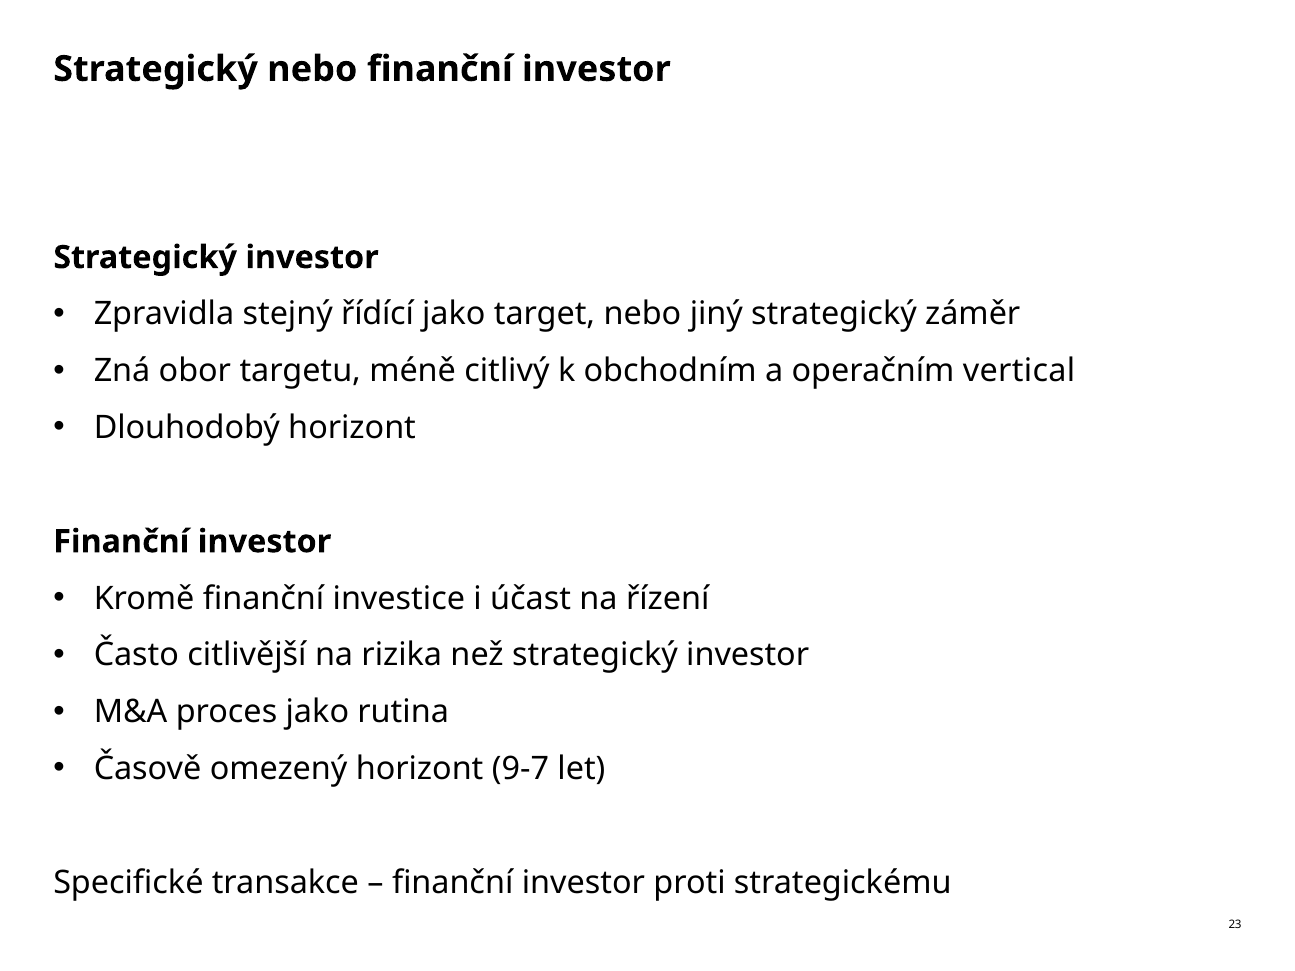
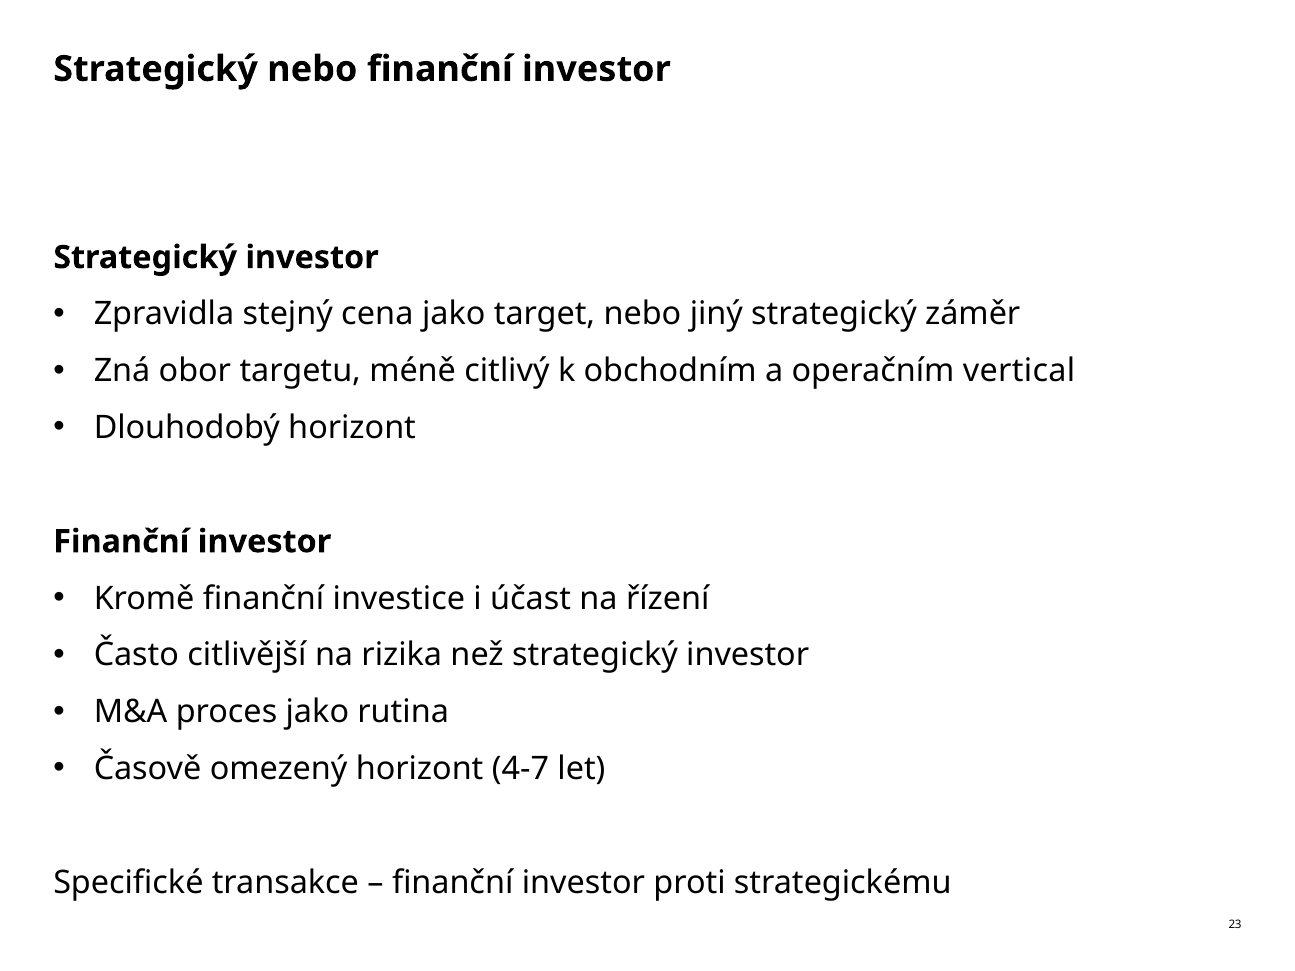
řídící: řídící -> cena
9-7: 9-7 -> 4-7
